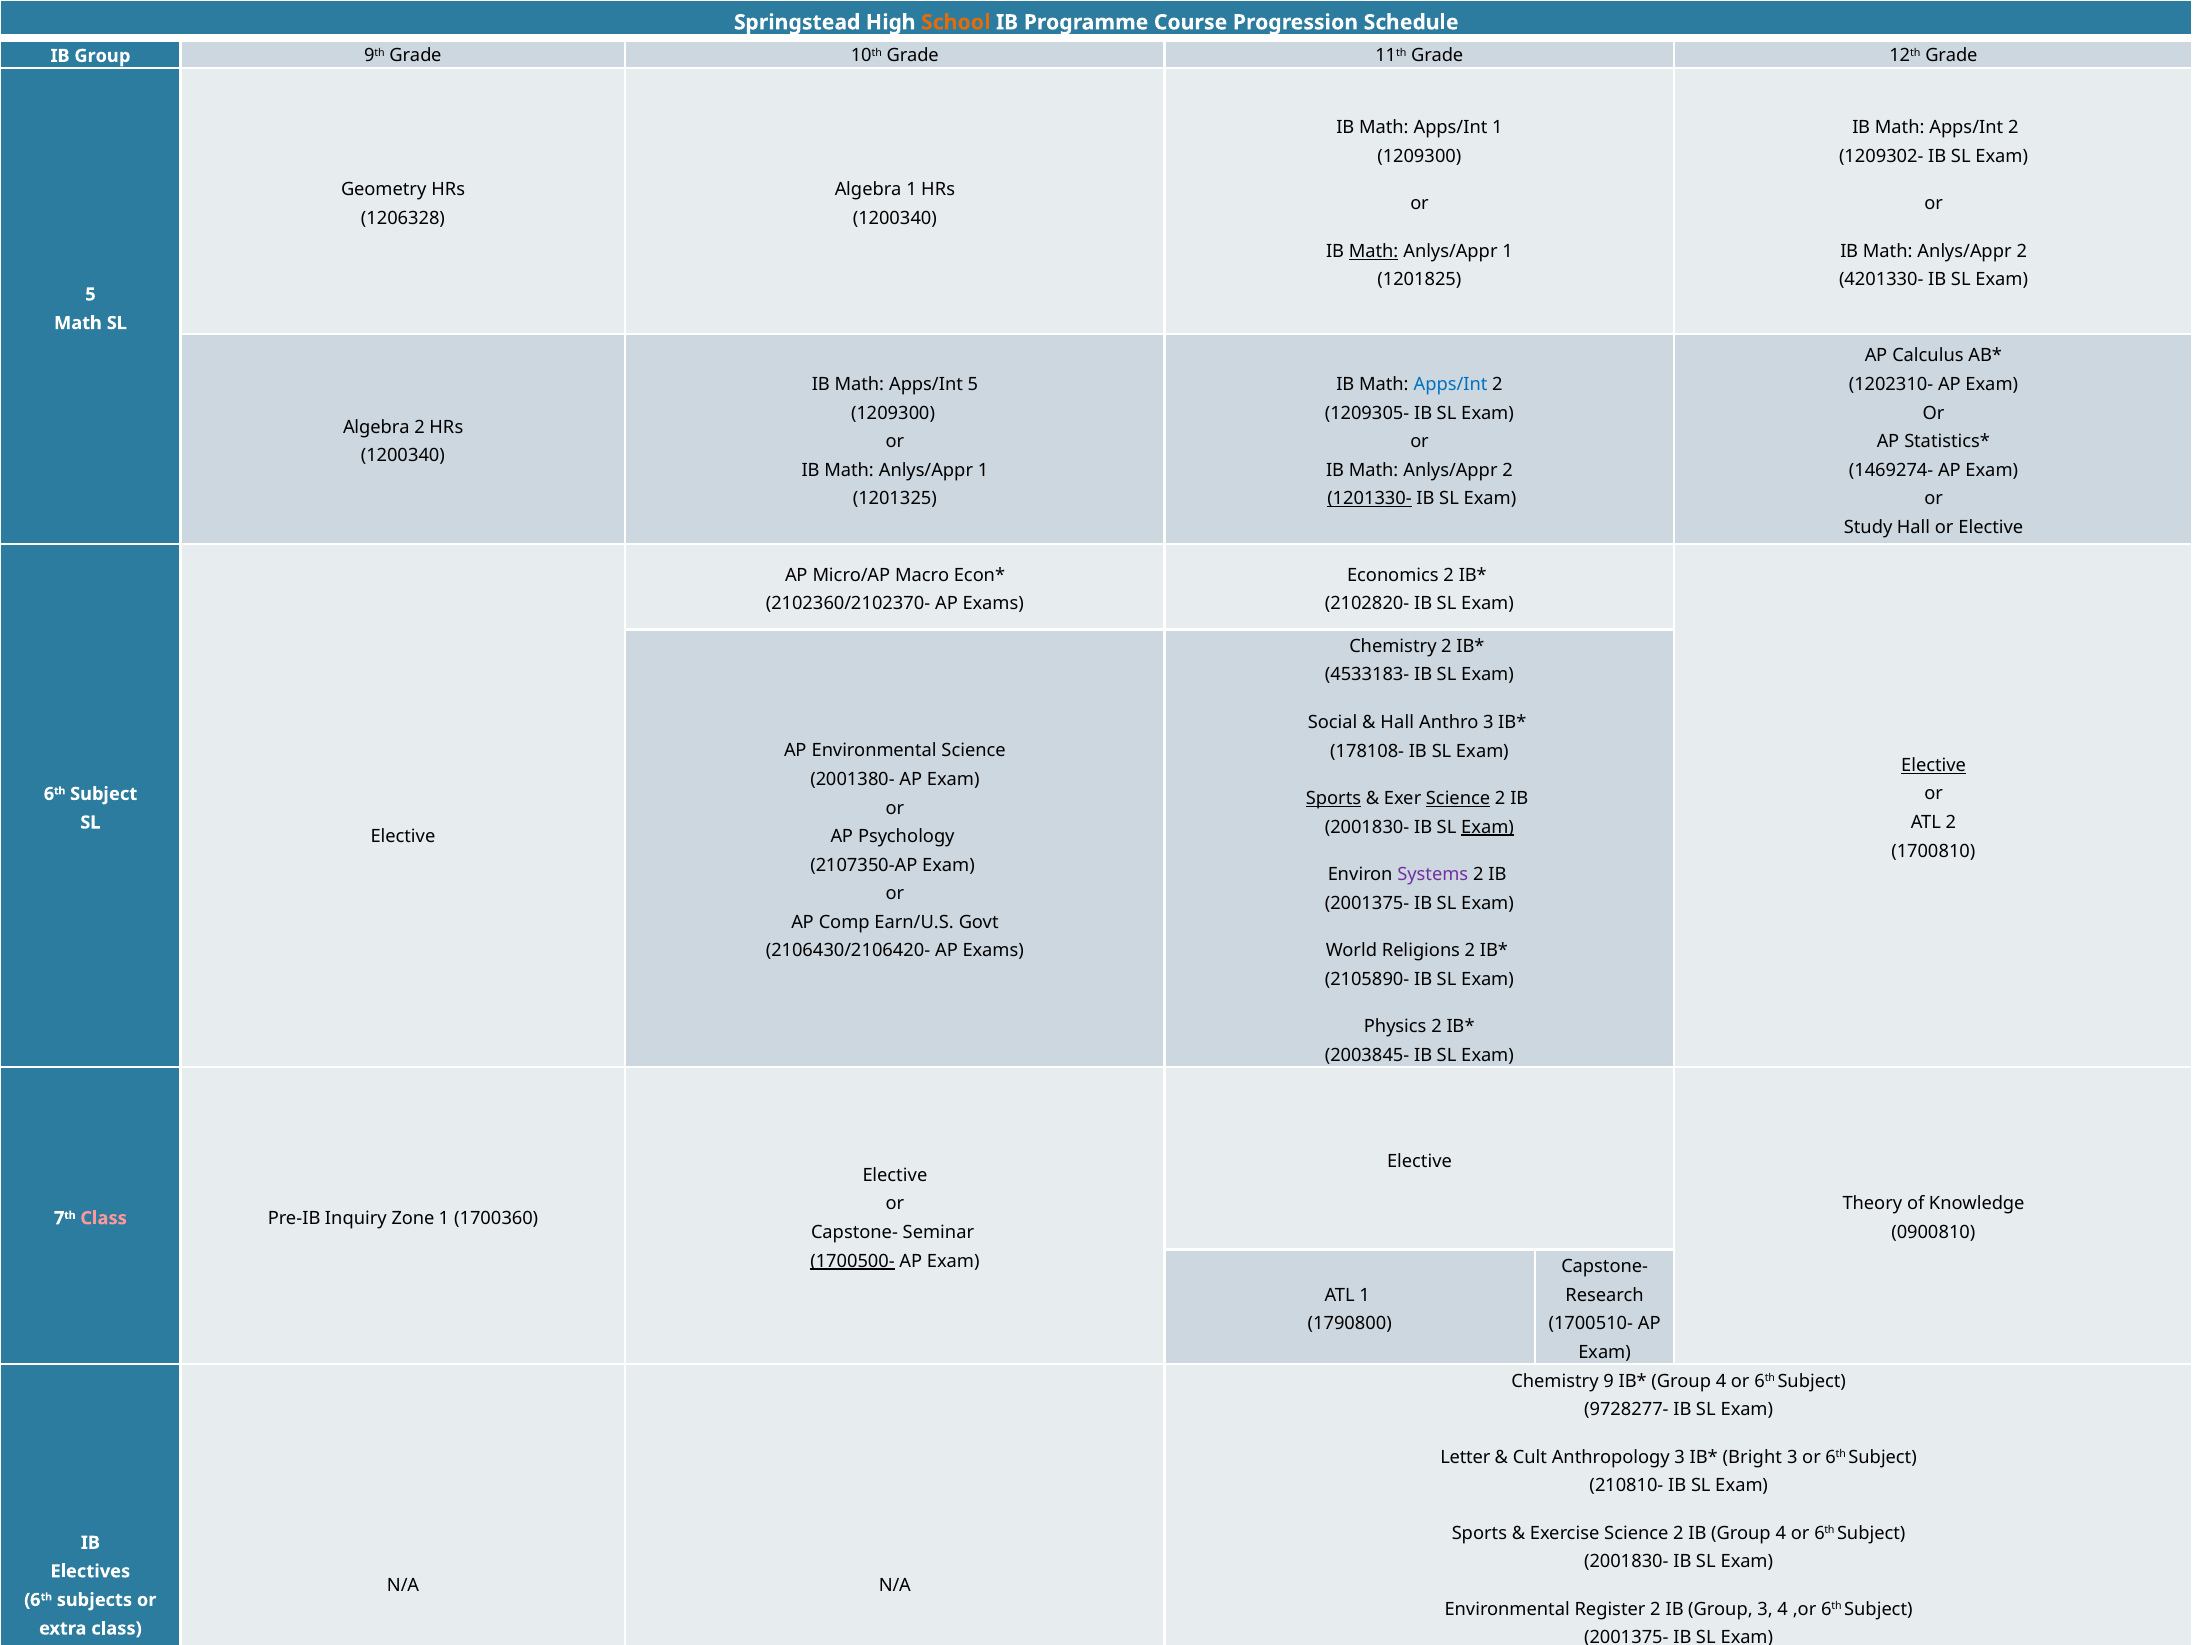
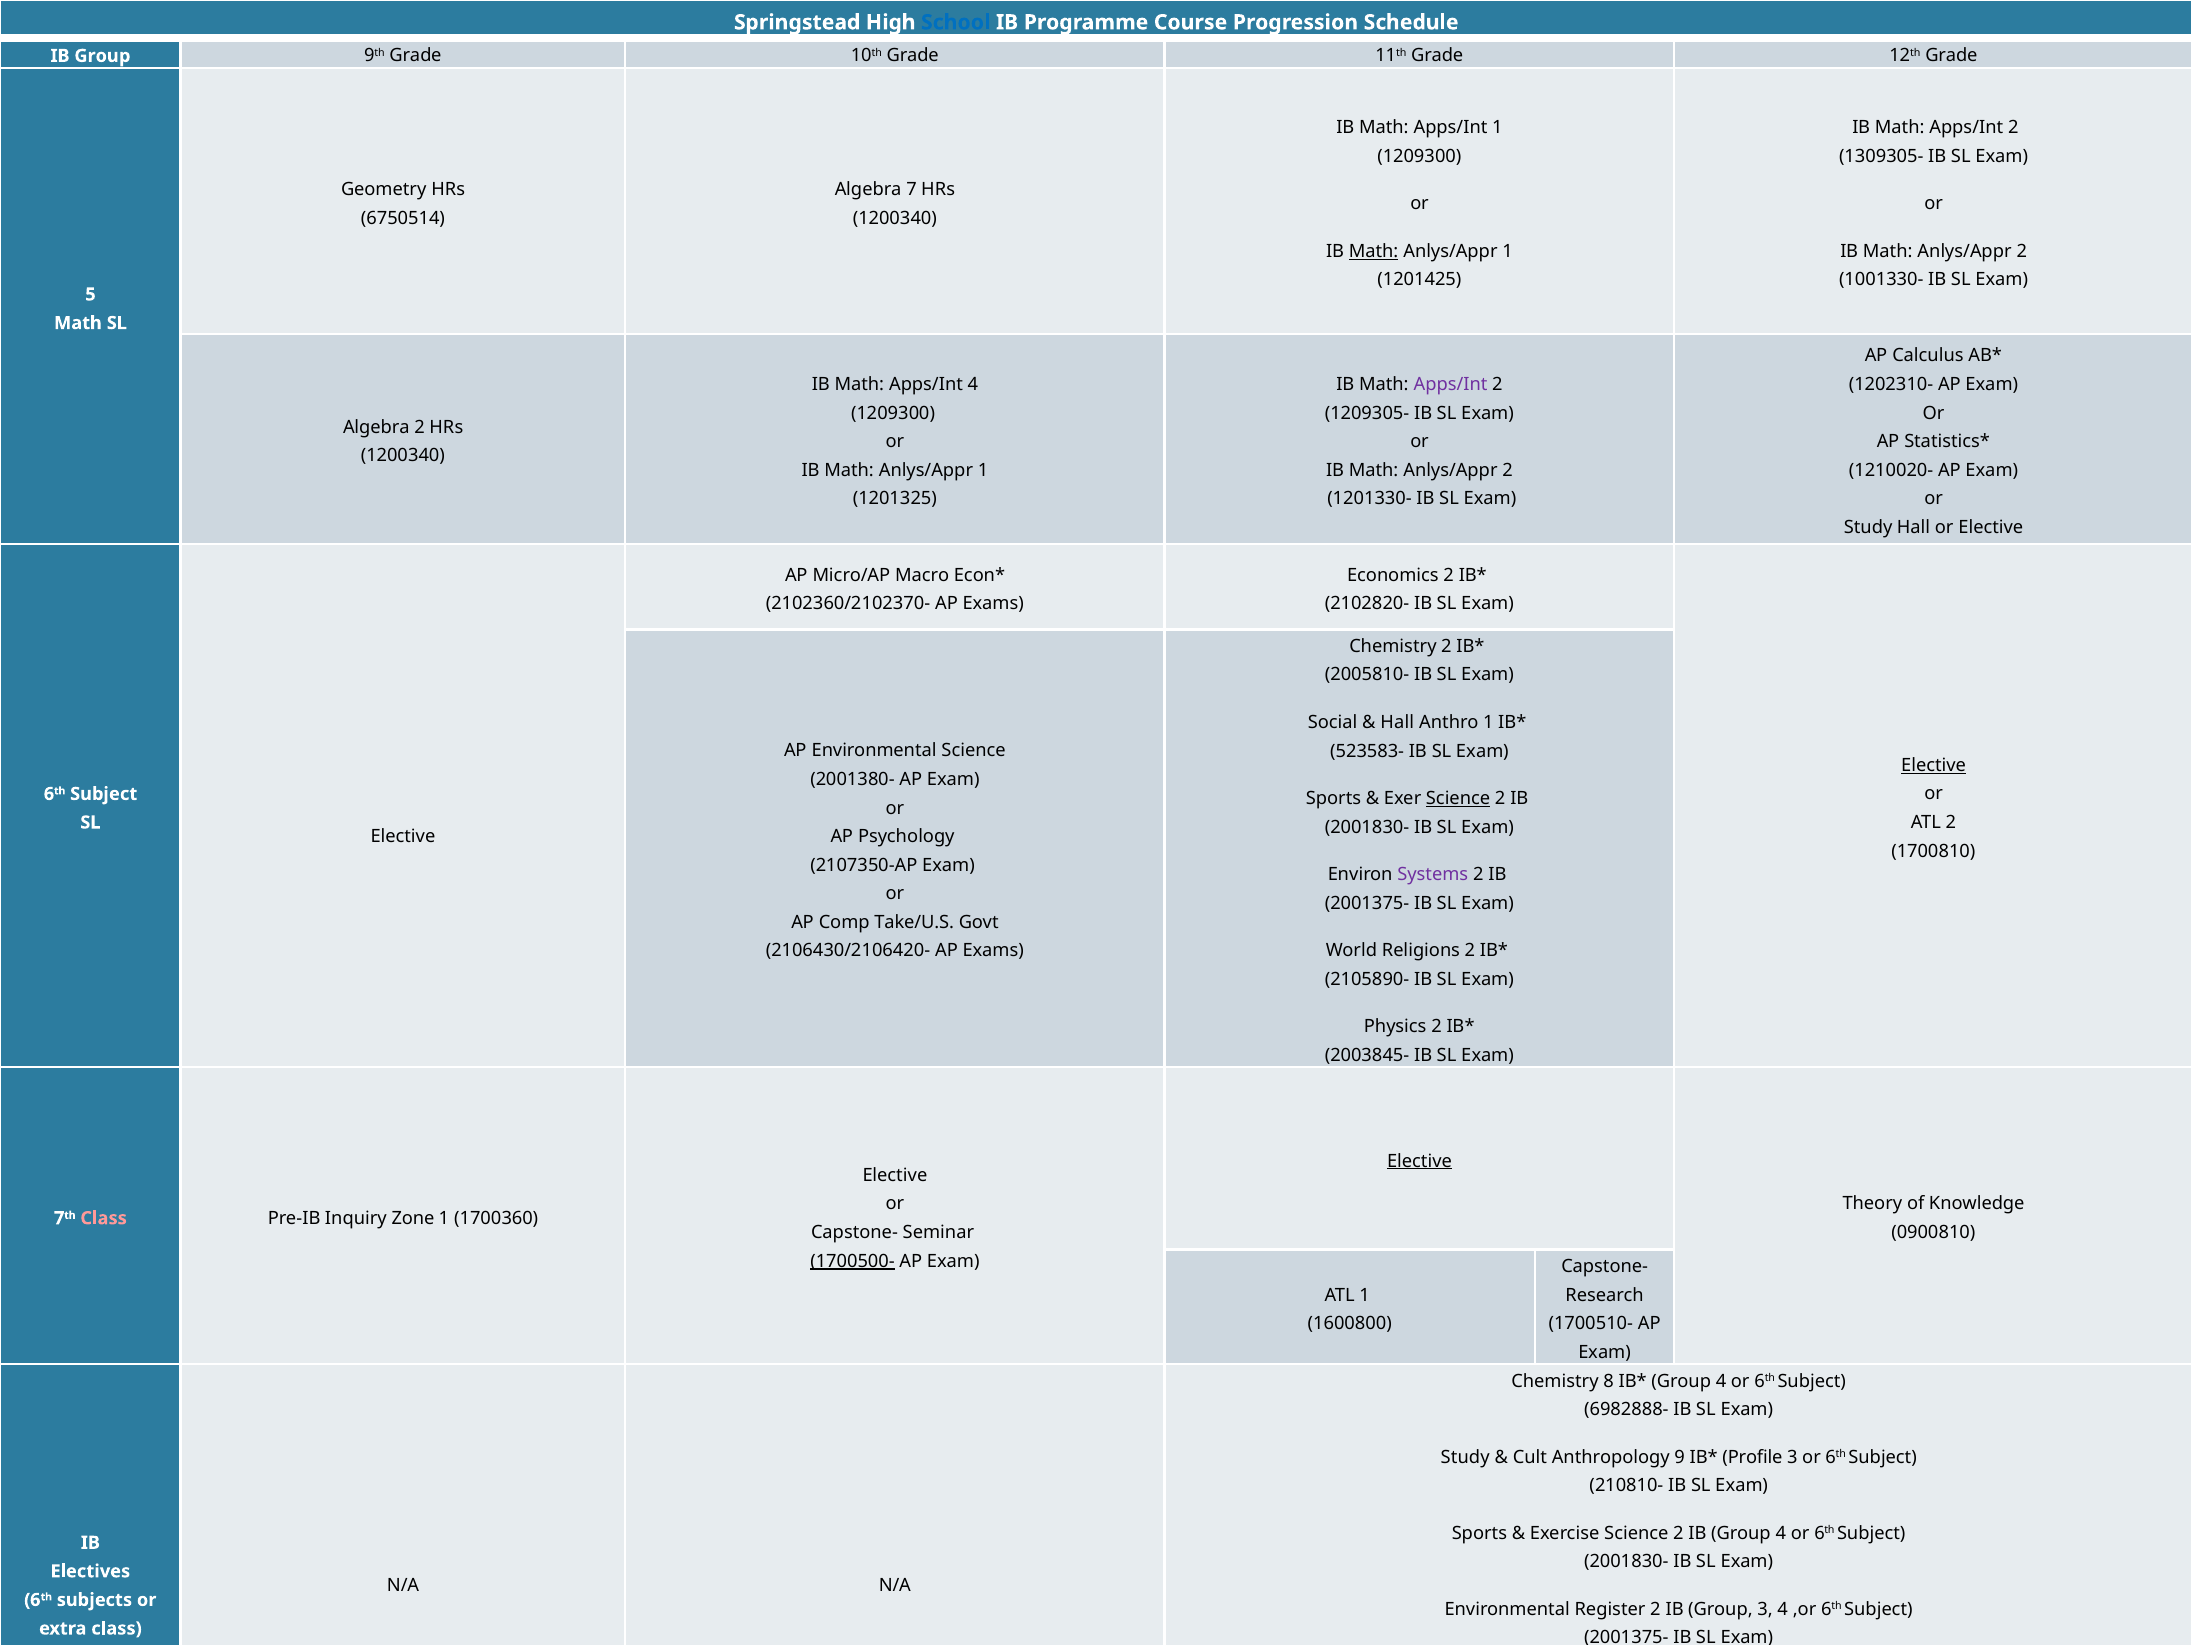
School colour: orange -> blue
1209302-: 1209302- -> 1309305-
Algebra 1: 1 -> 7
1206328: 1206328 -> 6750514
1201825: 1201825 -> 1201425
4201330-: 4201330- -> 1001330-
Apps/Int 5: 5 -> 4
Apps/Int at (1451, 384) colour: blue -> purple
1469274-: 1469274- -> 1210020-
1201330- underline: present -> none
4533183-: 4533183- -> 2005810-
Anthro 3: 3 -> 1
178108-: 178108- -> 523583-
Sports at (1334, 798) underline: present -> none
Exam at (1488, 827) underline: present -> none
Earn/U.S: Earn/U.S -> Take/U.S
Elective at (1419, 1161) underline: none -> present
1790800: 1790800 -> 1600800
9: 9 -> 8
9728277-: 9728277- -> 6982888-
Letter at (1465, 1457): Letter -> Study
Anthropology 3: 3 -> 9
Bright: Bright -> Profile
